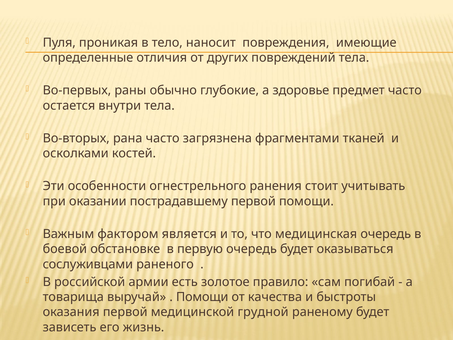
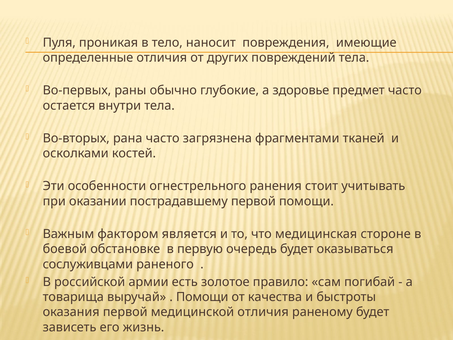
медицинская очередь: очередь -> стороне
медицинской грудной: грудной -> отличия
